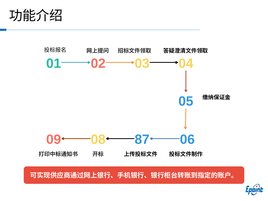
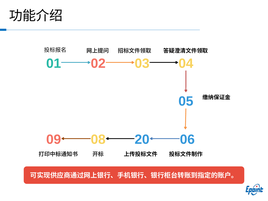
87: 87 -> 20
